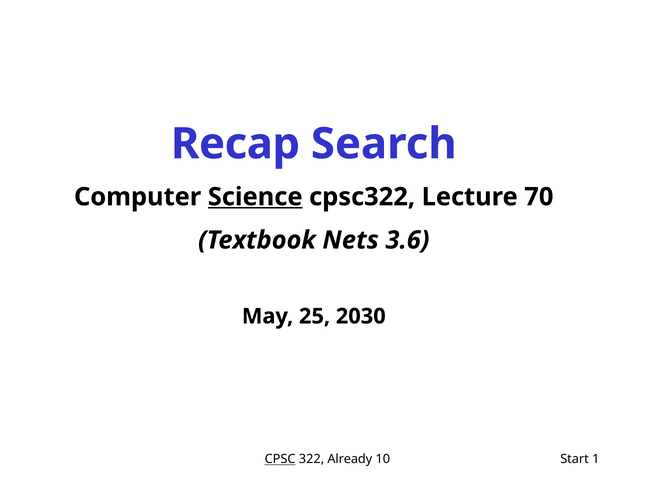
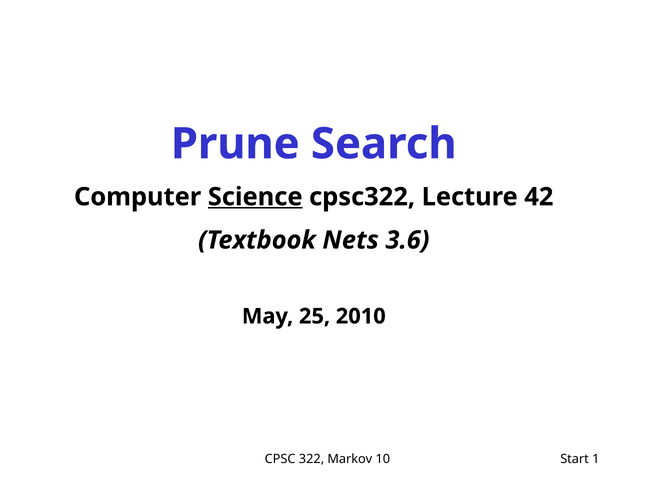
Recap: Recap -> Prune
70: 70 -> 42
2030: 2030 -> 2010
CPSC underline: present -> none
Already: Already -> Markov
